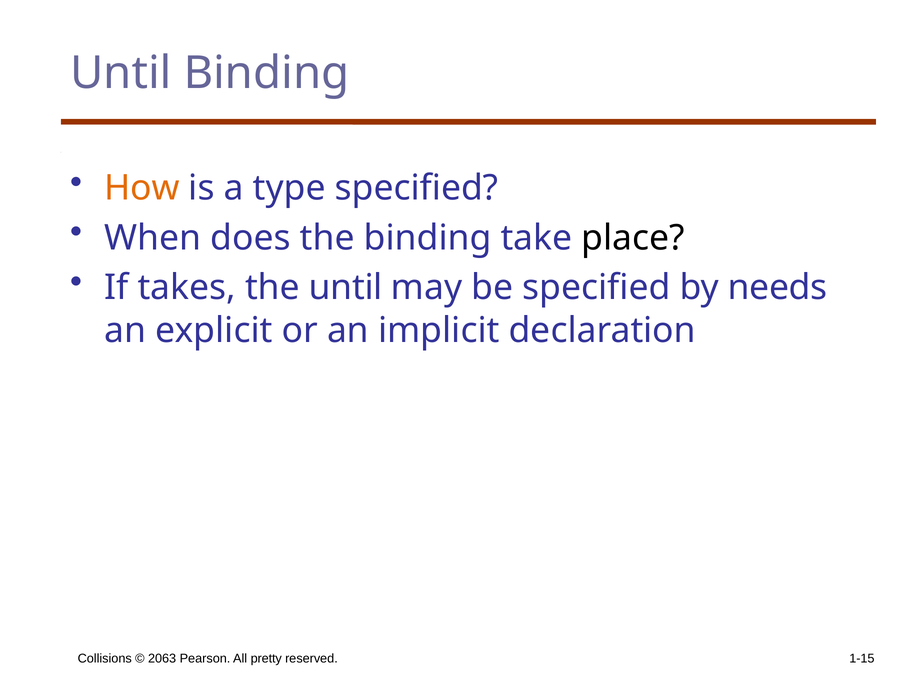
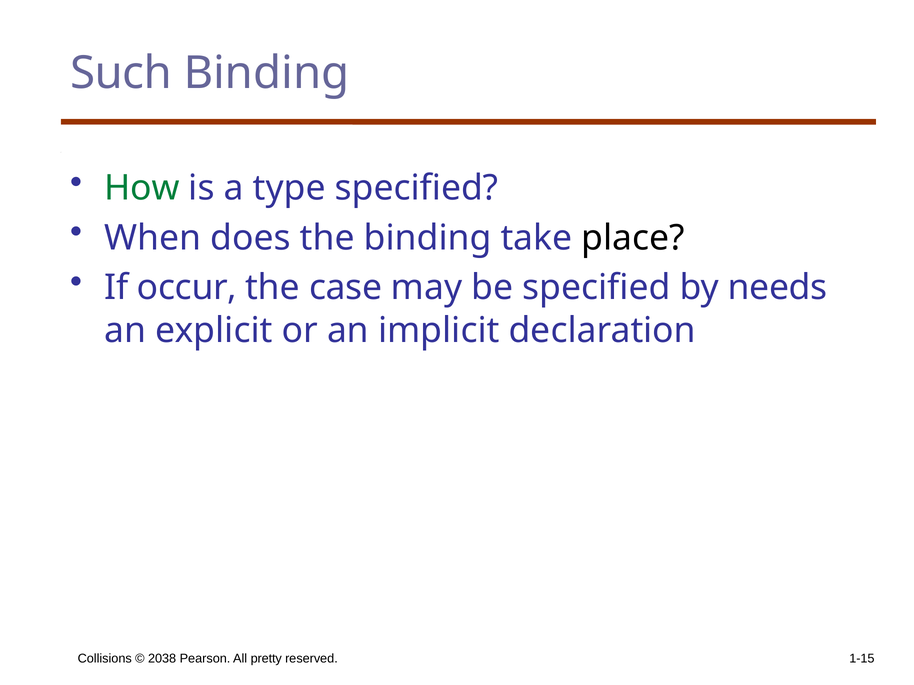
Until at (121, 73): Until -> Such
How colour: orange -> green
takes: takes -> occur
the until: until -> case
2063: 2063 -> 2038
